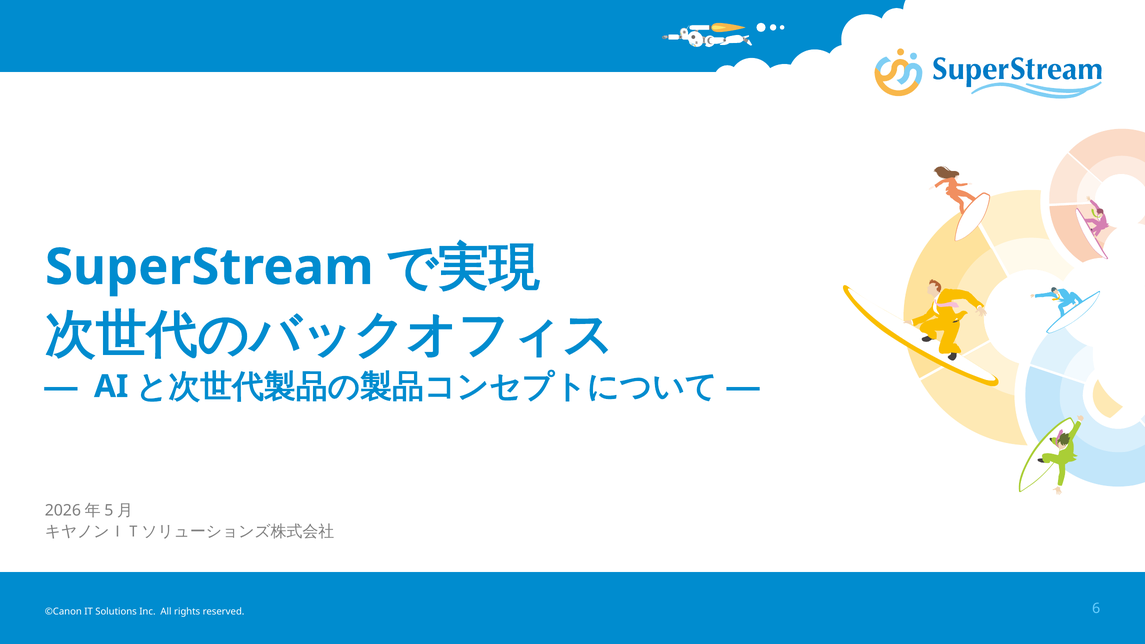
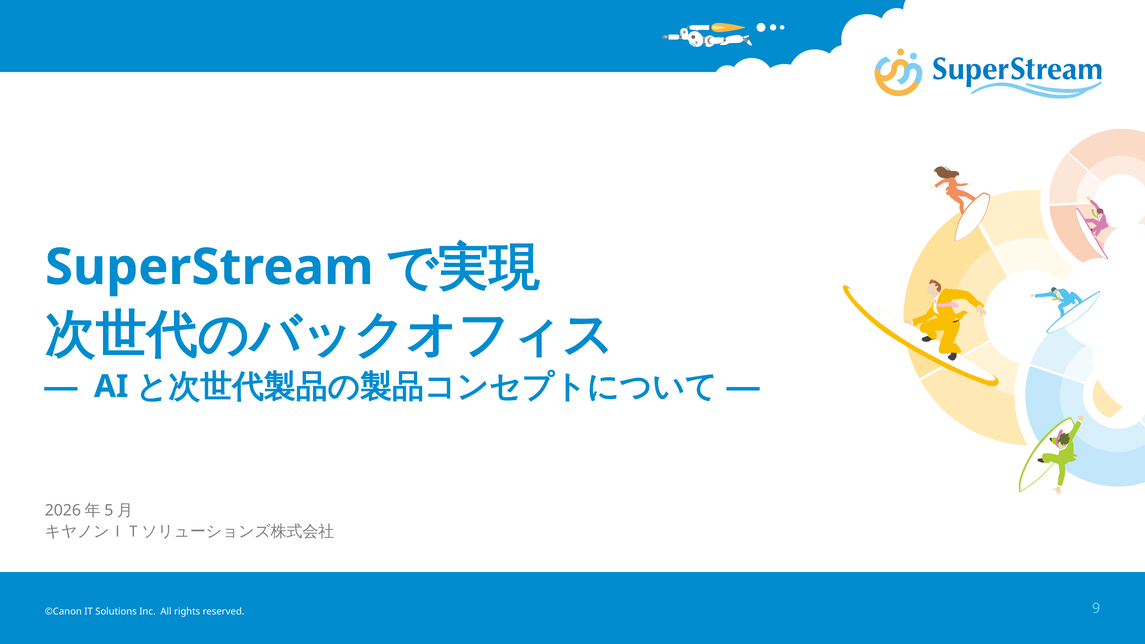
6: 6 -> 9
